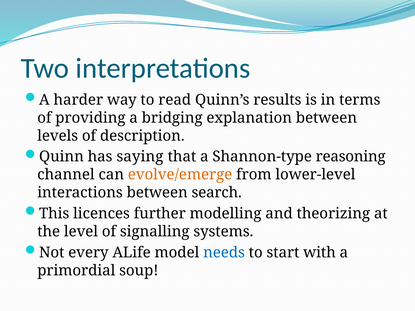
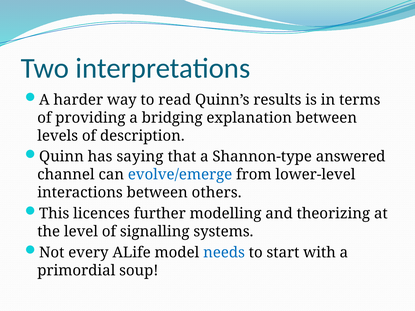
reasoning: reasoning -> answered
evolve/emerge colour: orange -> blue
search: search -> others
